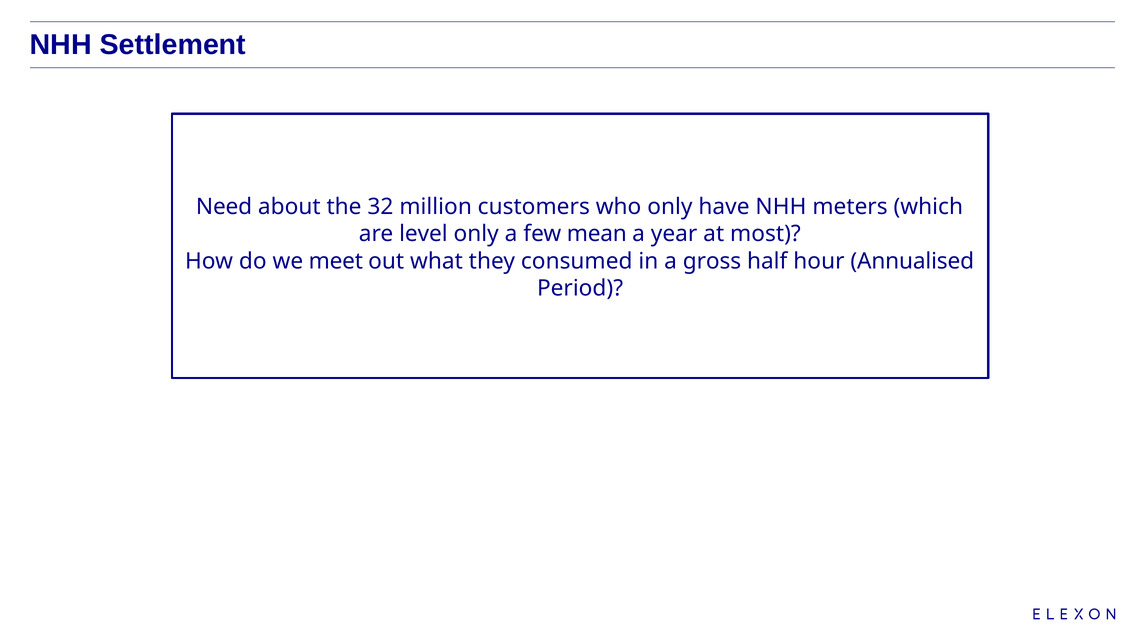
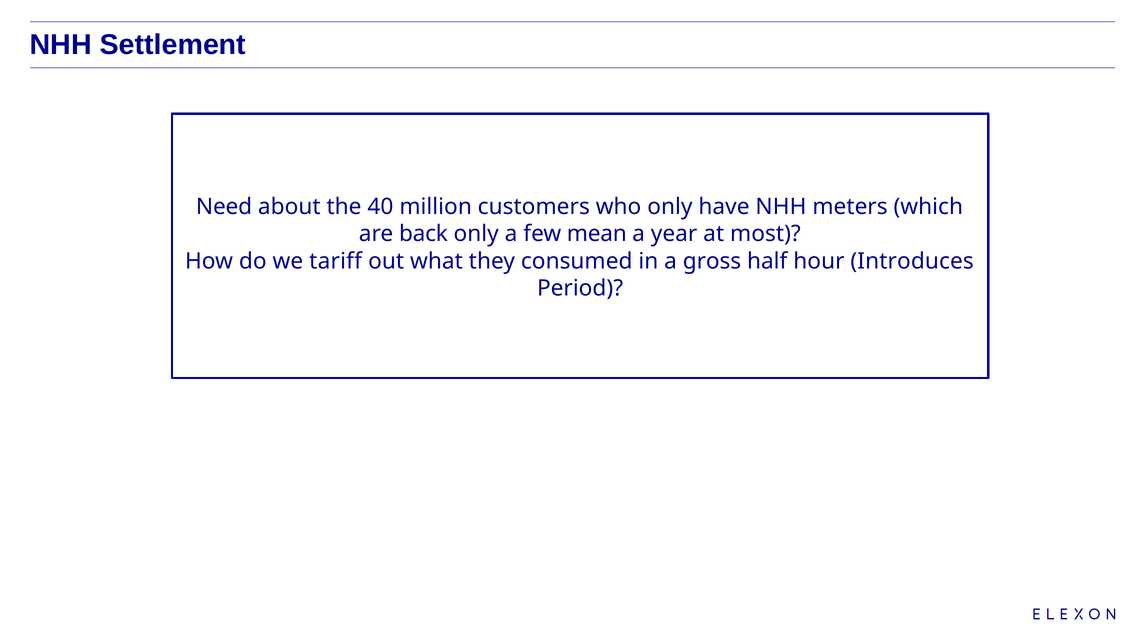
32: 32 -> 40
level: level -> back
meet: meet -> tariff
Annualised: Annualised -> Introduces
